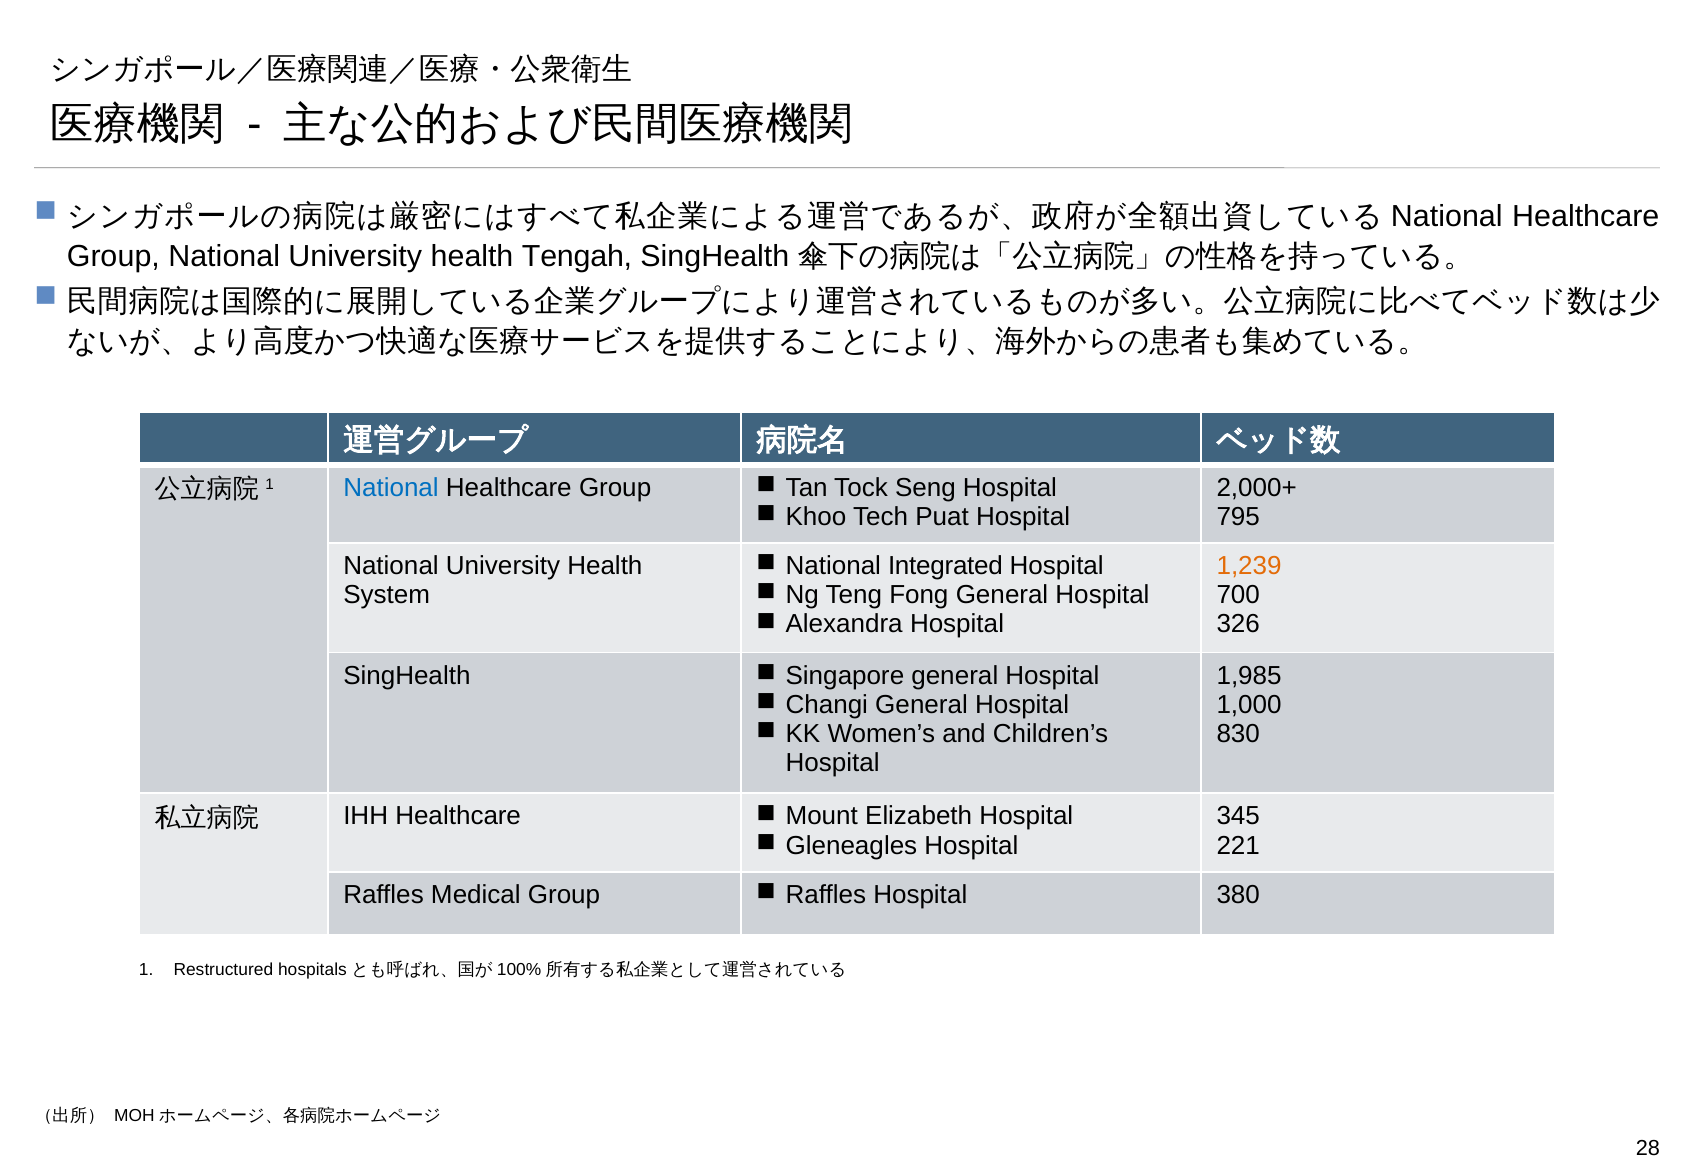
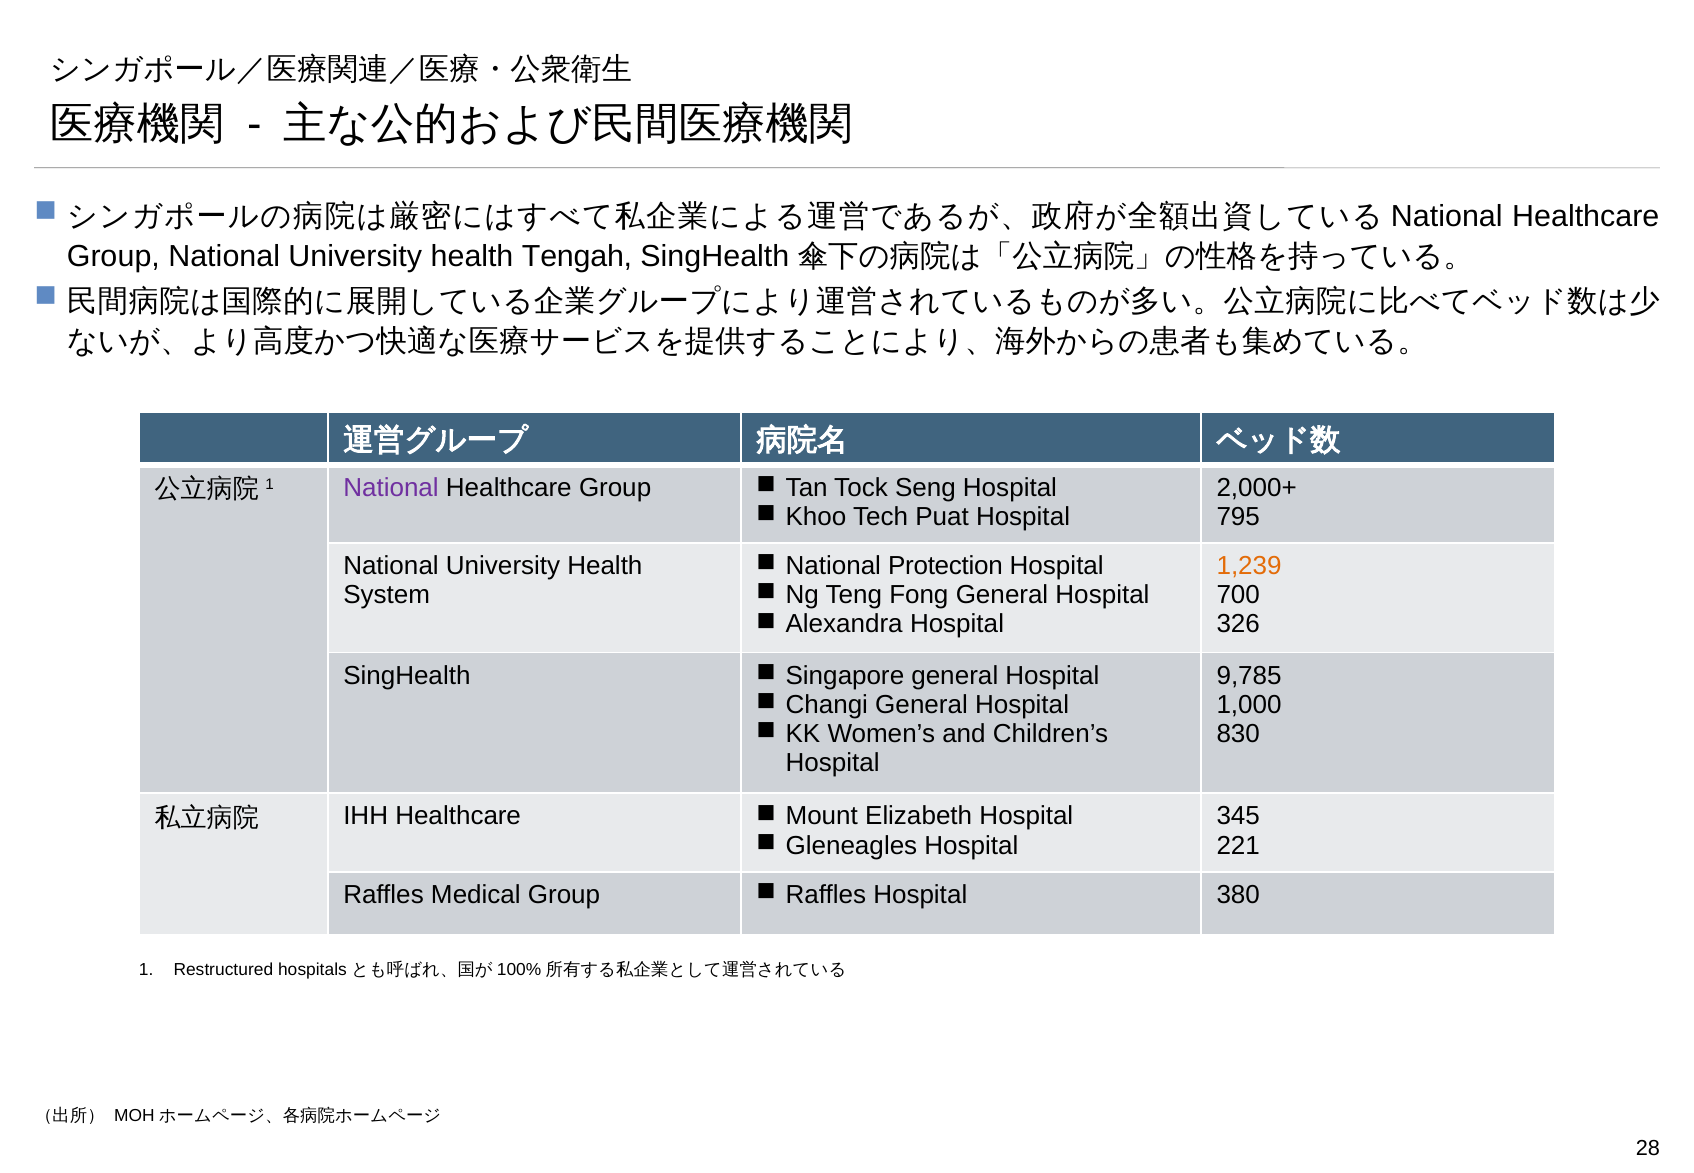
National at (391, 488) colour: blue -> purple
Integrated: Integrated -> Protection
1,985: 1,985 -> 9,785
